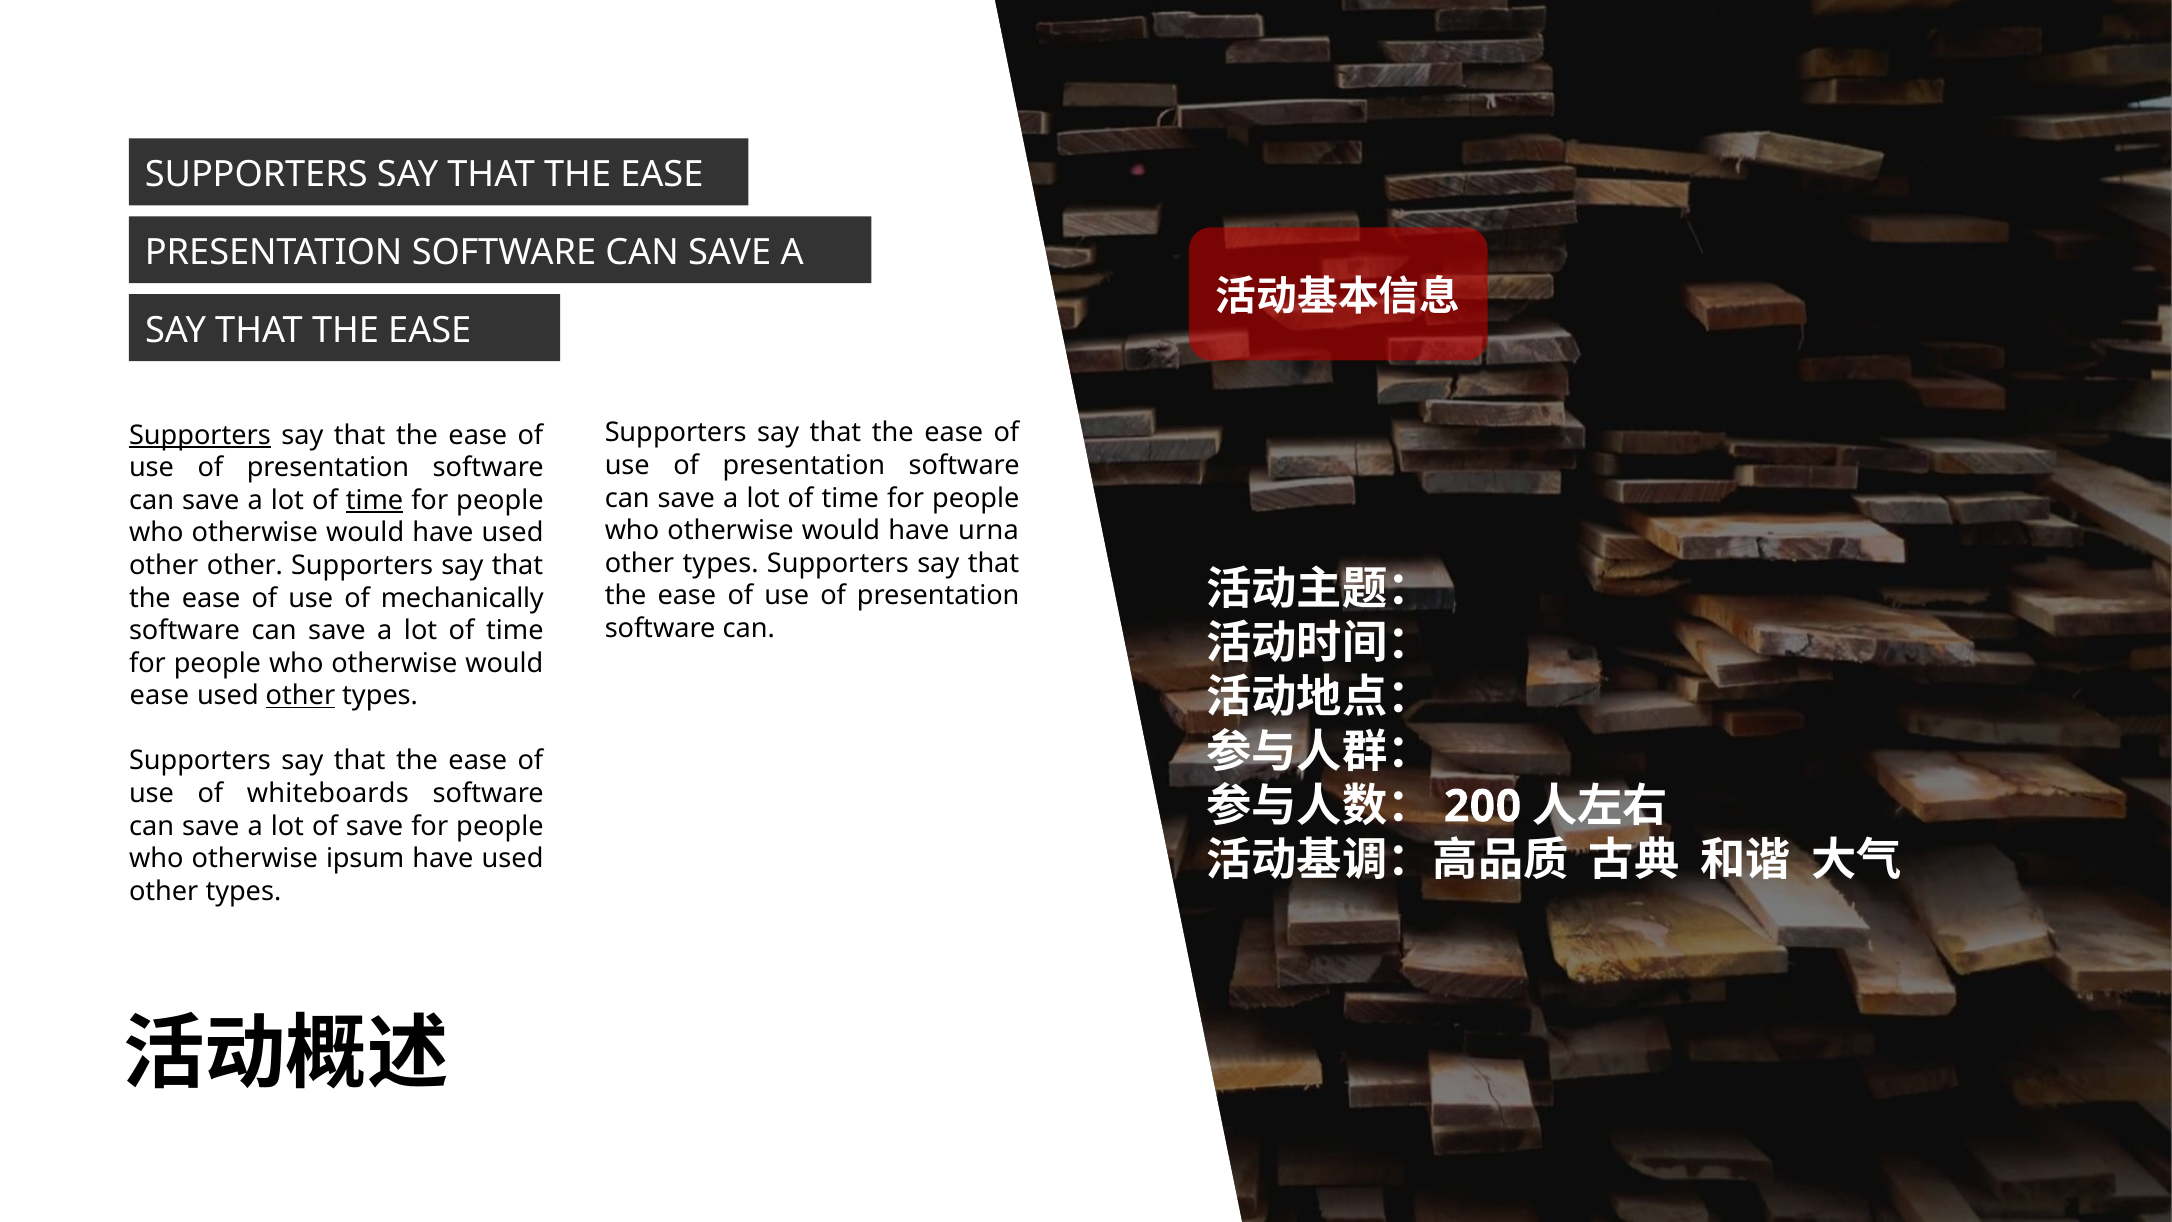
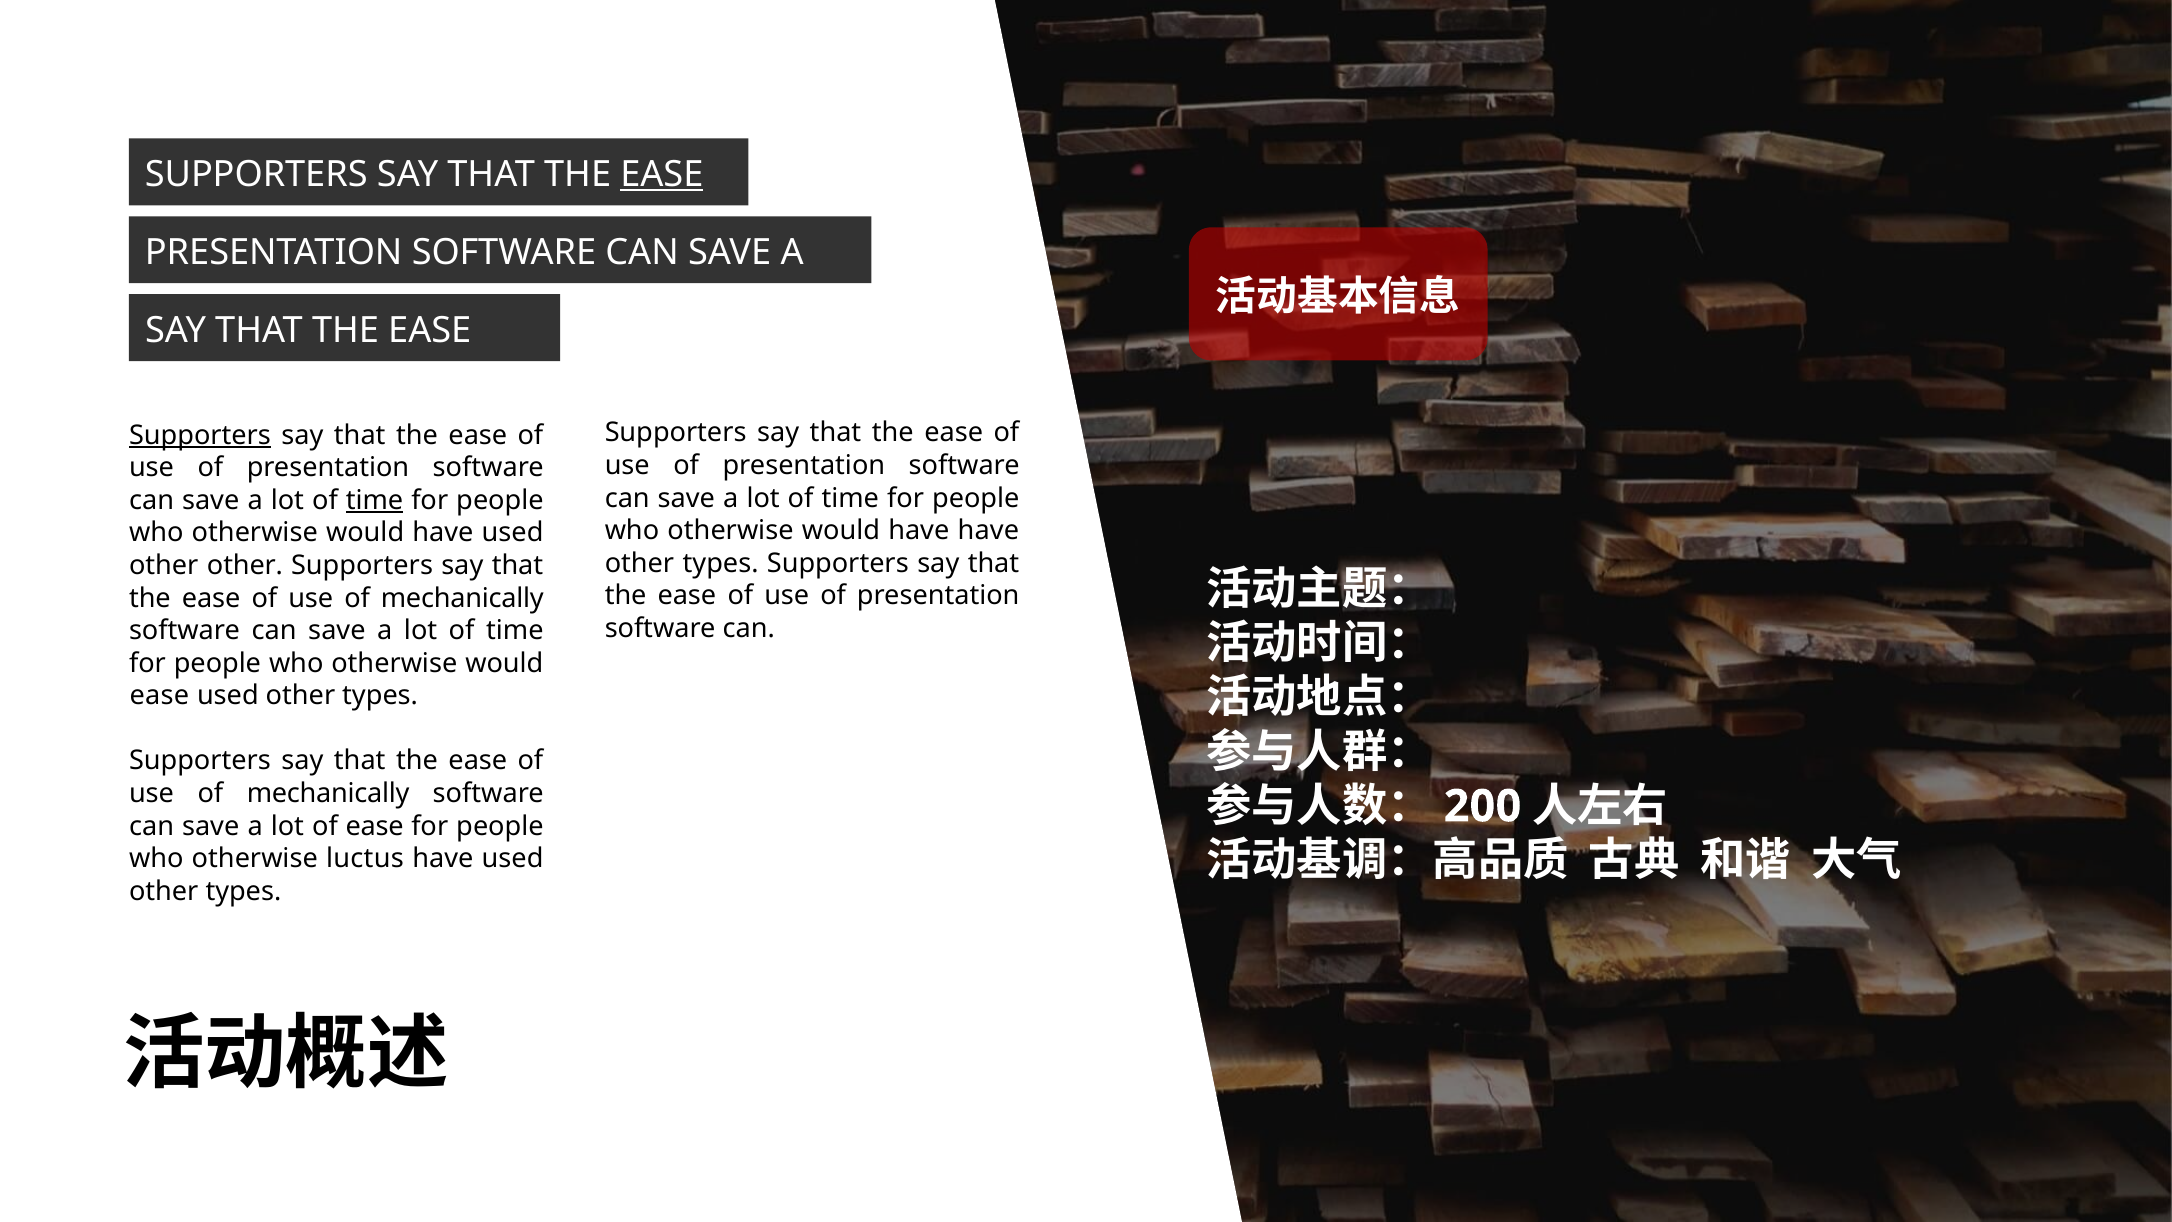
EASE at (662, 174) underline: none -> present
have urna: urna -> have
other at (300, 696) underline: present -> none
whiteboards at (328, 793): whiteboards -> mechanically
of save: save -> ease
ipsum: ipsum -> luctus
